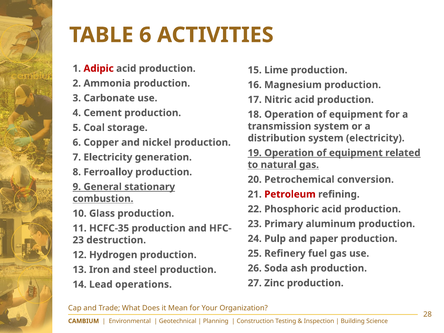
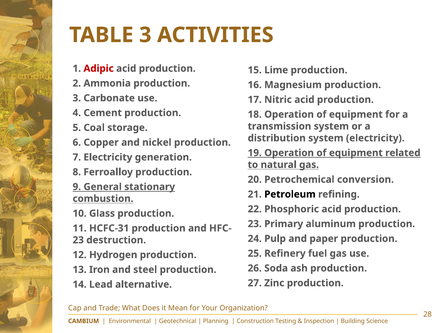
TABLE 6: 6 -> 3
Petroleum colour: red -> black
HCFC-35: HCFC-35 -> HCFC-31
operations: operations -> alternative
